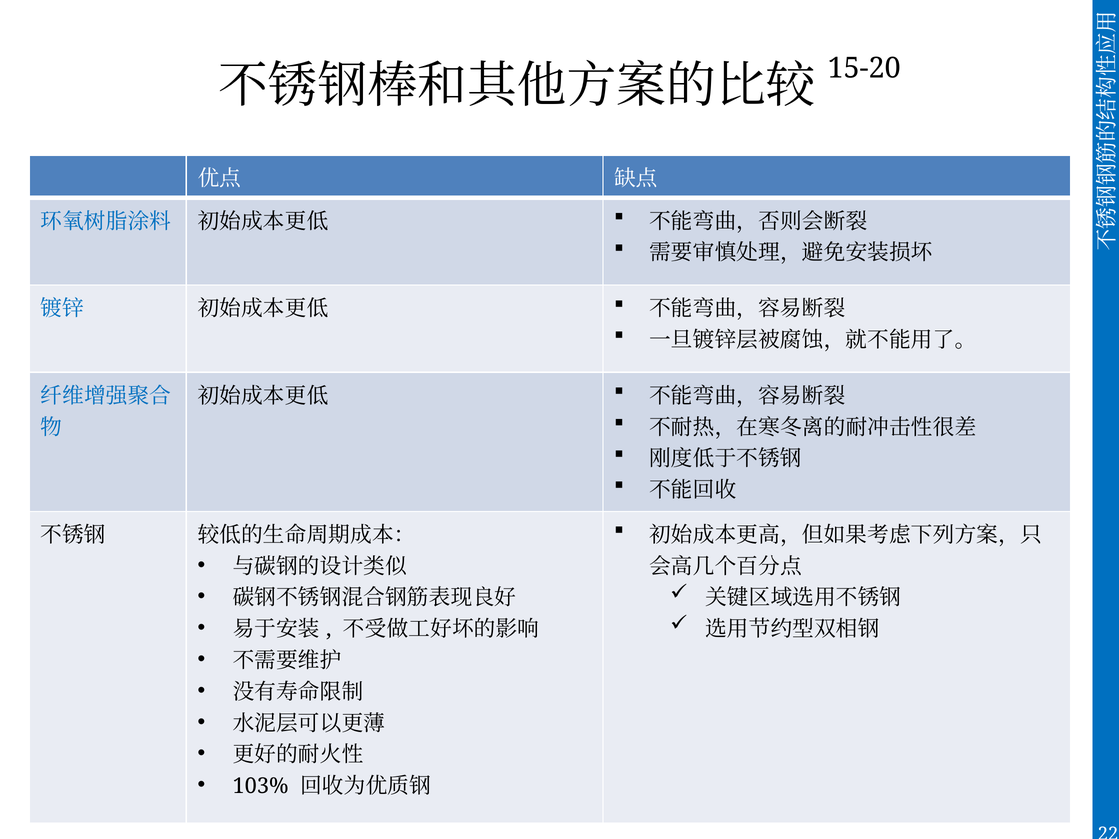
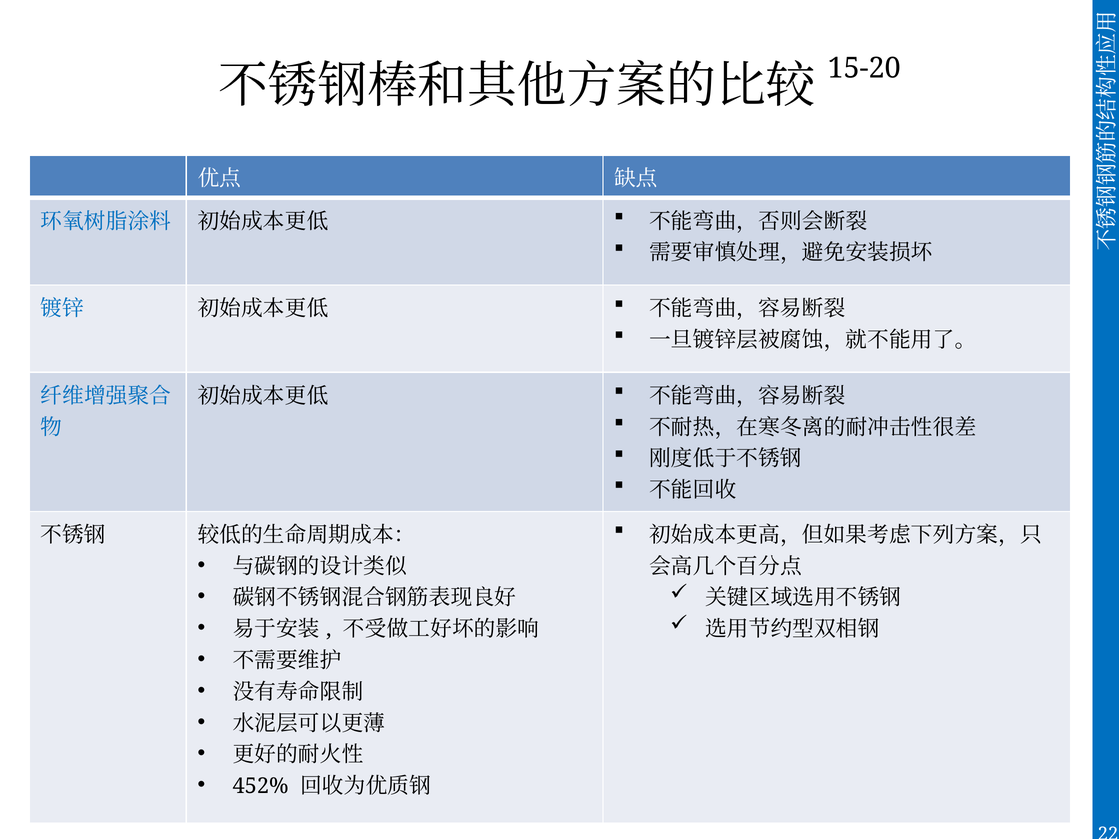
103%: 103% -> 452%
